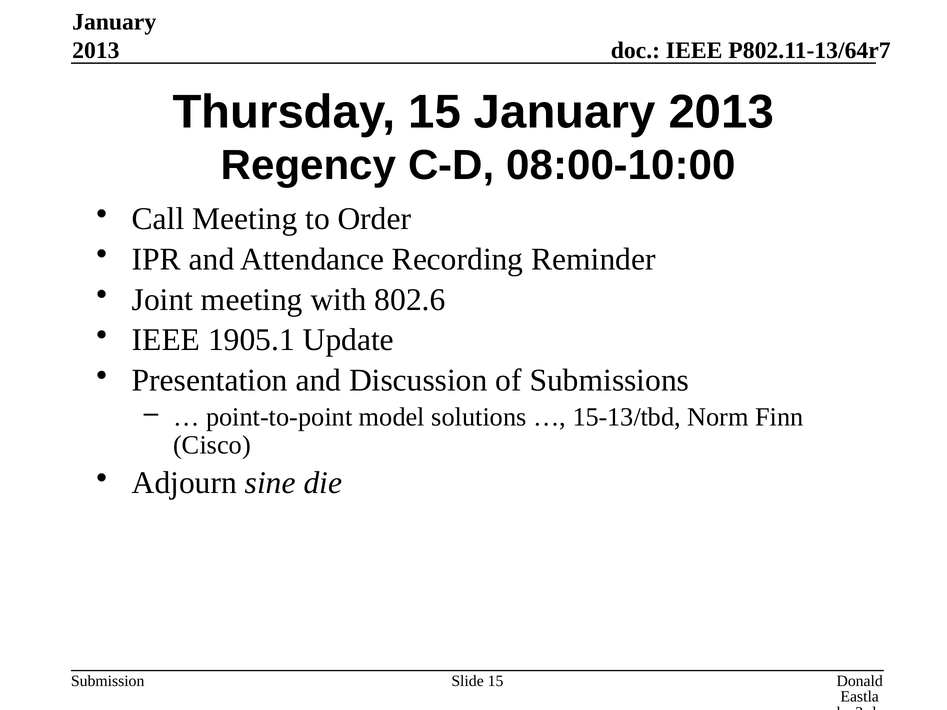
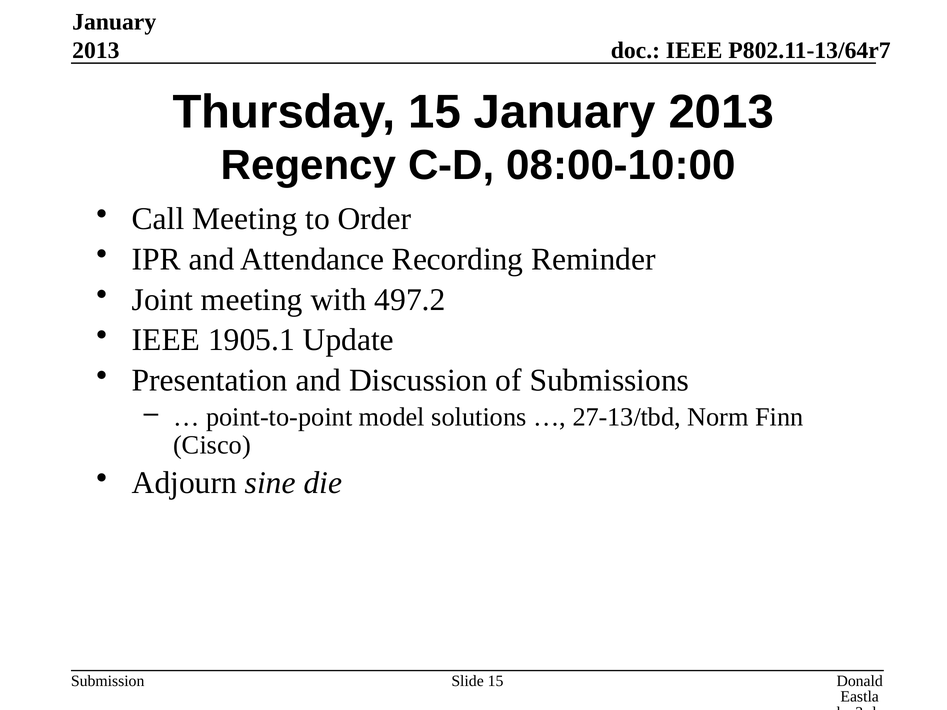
802.6: 802.6 -> 497.2
15-13/tbd: 15-13/tbd -> 27-13/tbd
